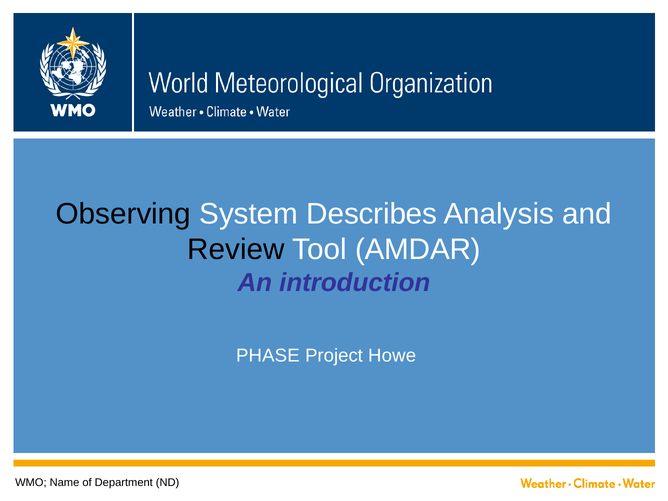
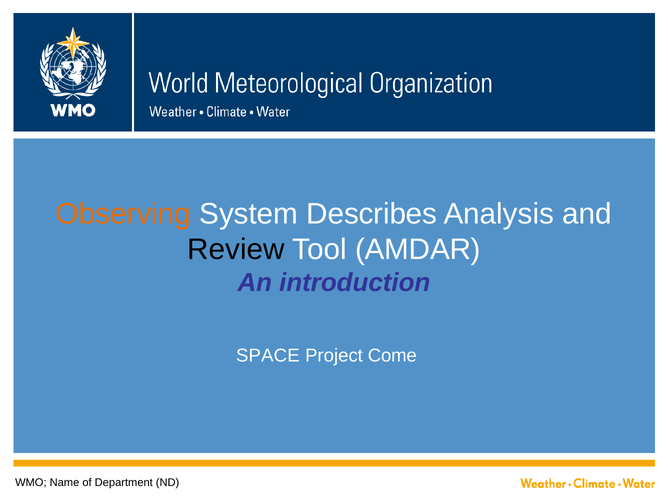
Observing colour: black -> orange
PHASE: PHASE -> SPACE
Howe: Howe -> Come
